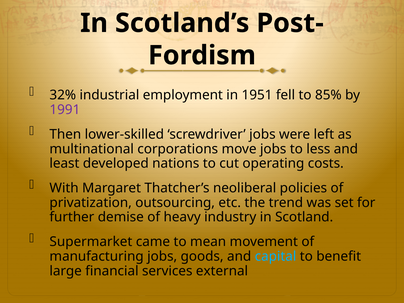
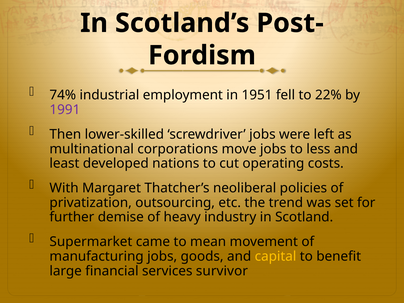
32%: 32% -> 74%
85%: 85% -> 22%
capital colour: light blue -> yellow
external: external -> survivor
